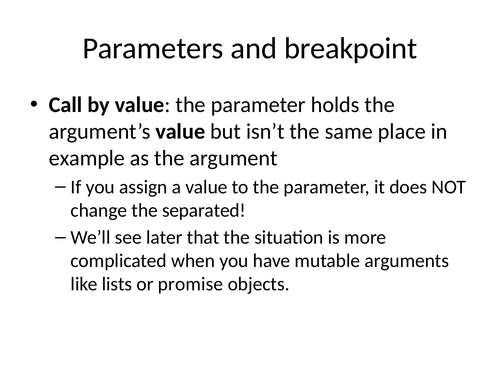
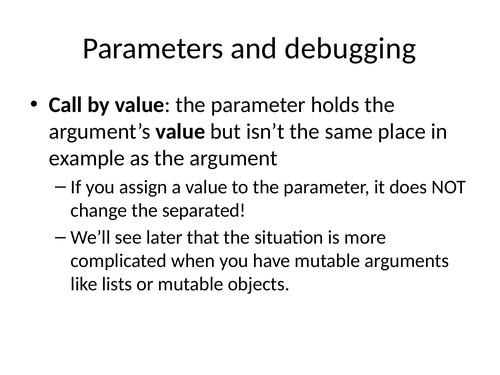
breakpoint: breakpoint -> debugging
or promise: promise -> mutable
